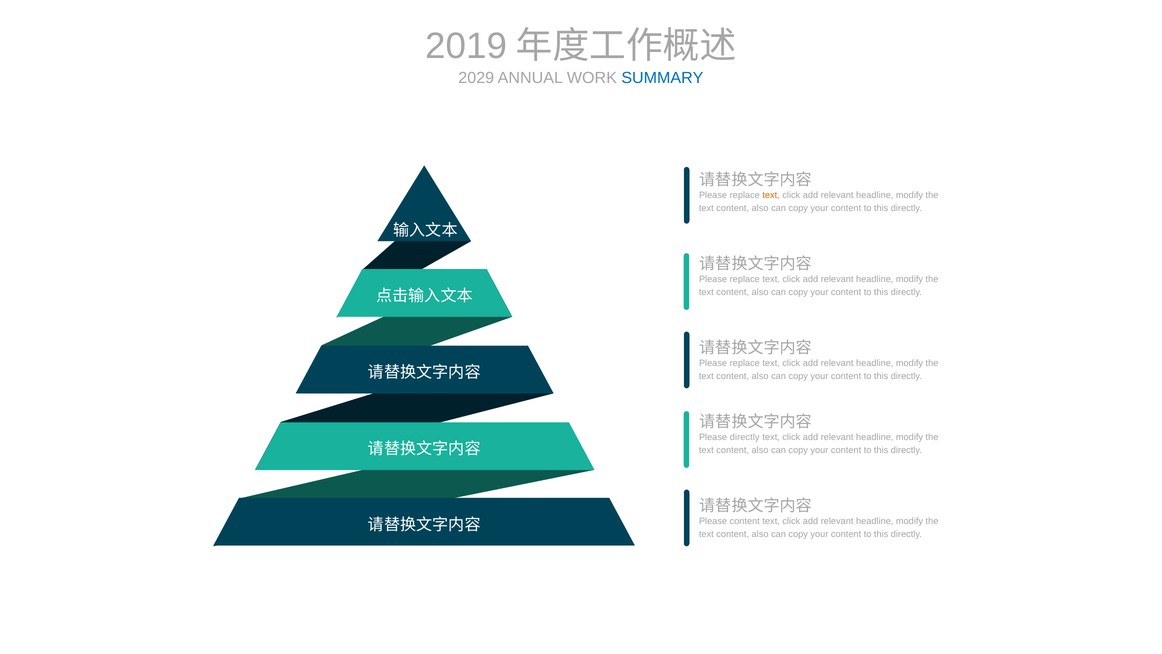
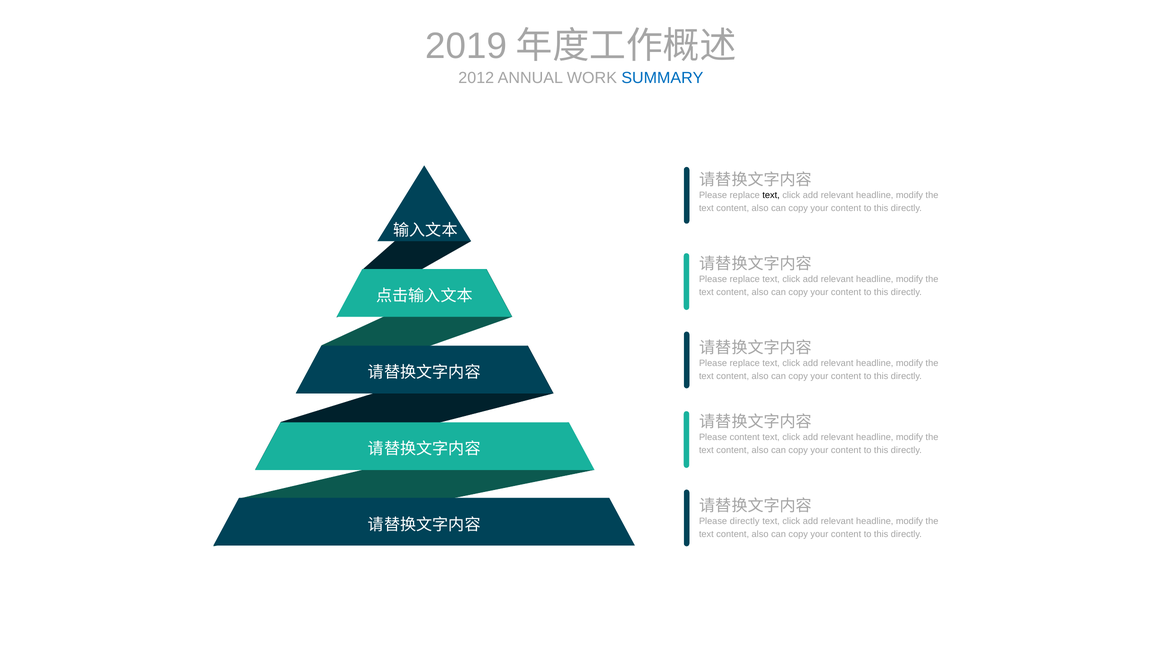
2029: 2029 -> 2012
text at (771, 195) colour: orange -> black
Please directly: directly -> content
Please content: content -> directly
